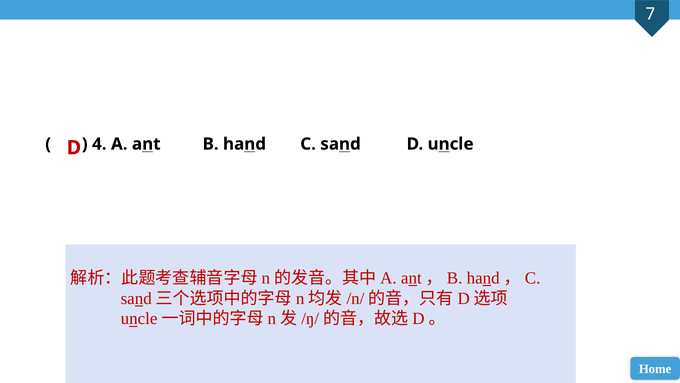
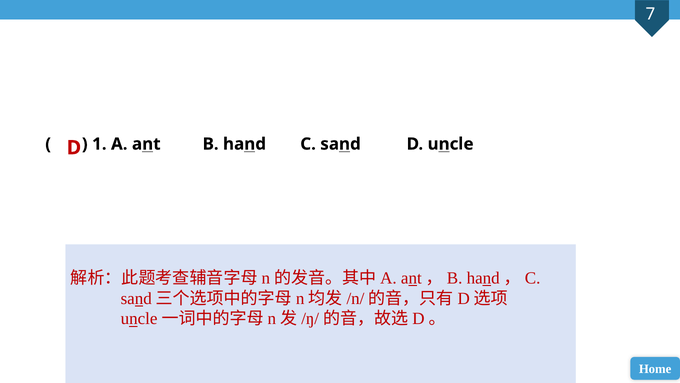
4: 4 -> 1
